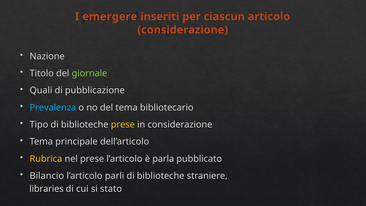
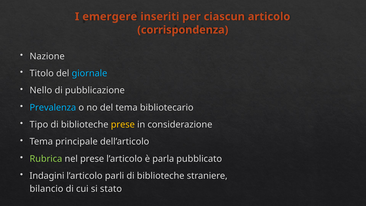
considerazione at (183, 30): considerazione -> corrispondenza
giornale colour: light green -> light blue
Quali: Quali -> Nello
Rubrica colour: yellow -> light green
Bilancio: Bilancio -> Indagini
libraries: libraries -> bilancio
